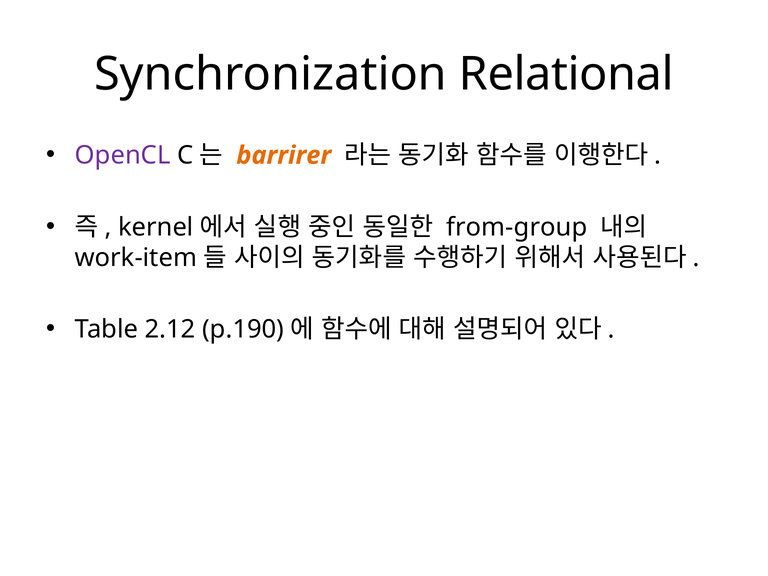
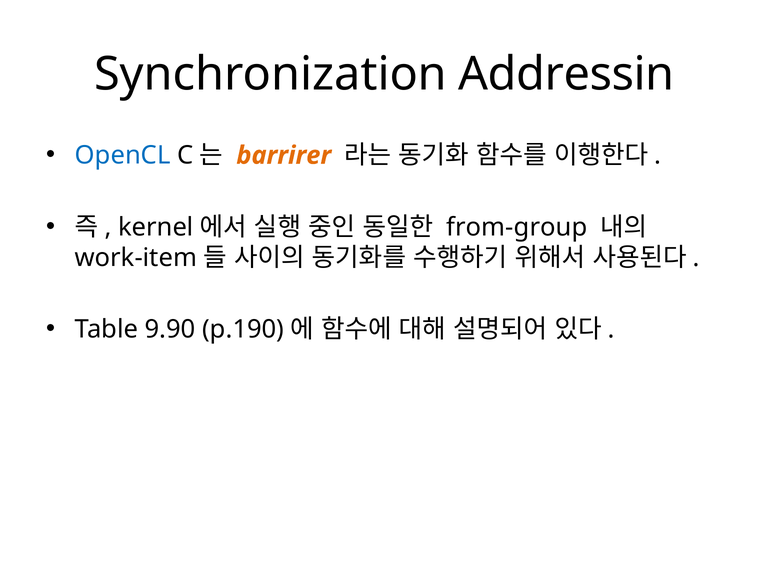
Relational: Relational -> Addressin
OpenCL colour: purple -> blue
2.12: 2.12 -> 9.90
